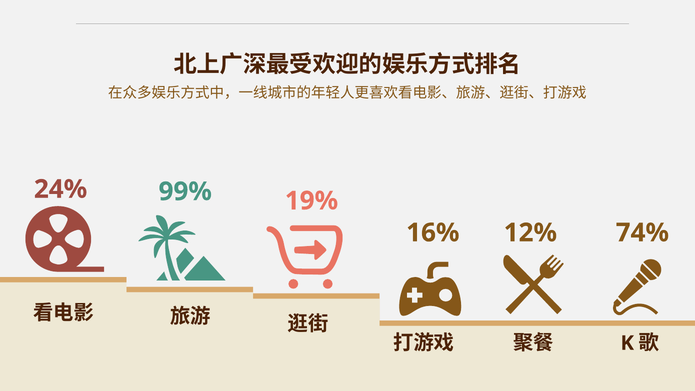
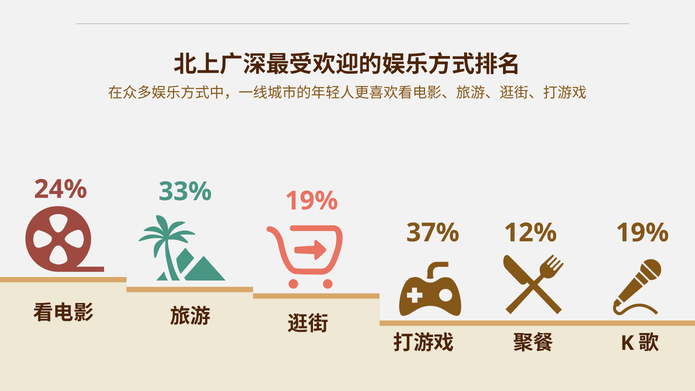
99%: 99% -> 33%
16%: 16% -> 37%
12% 74%: 74% -> 19%
